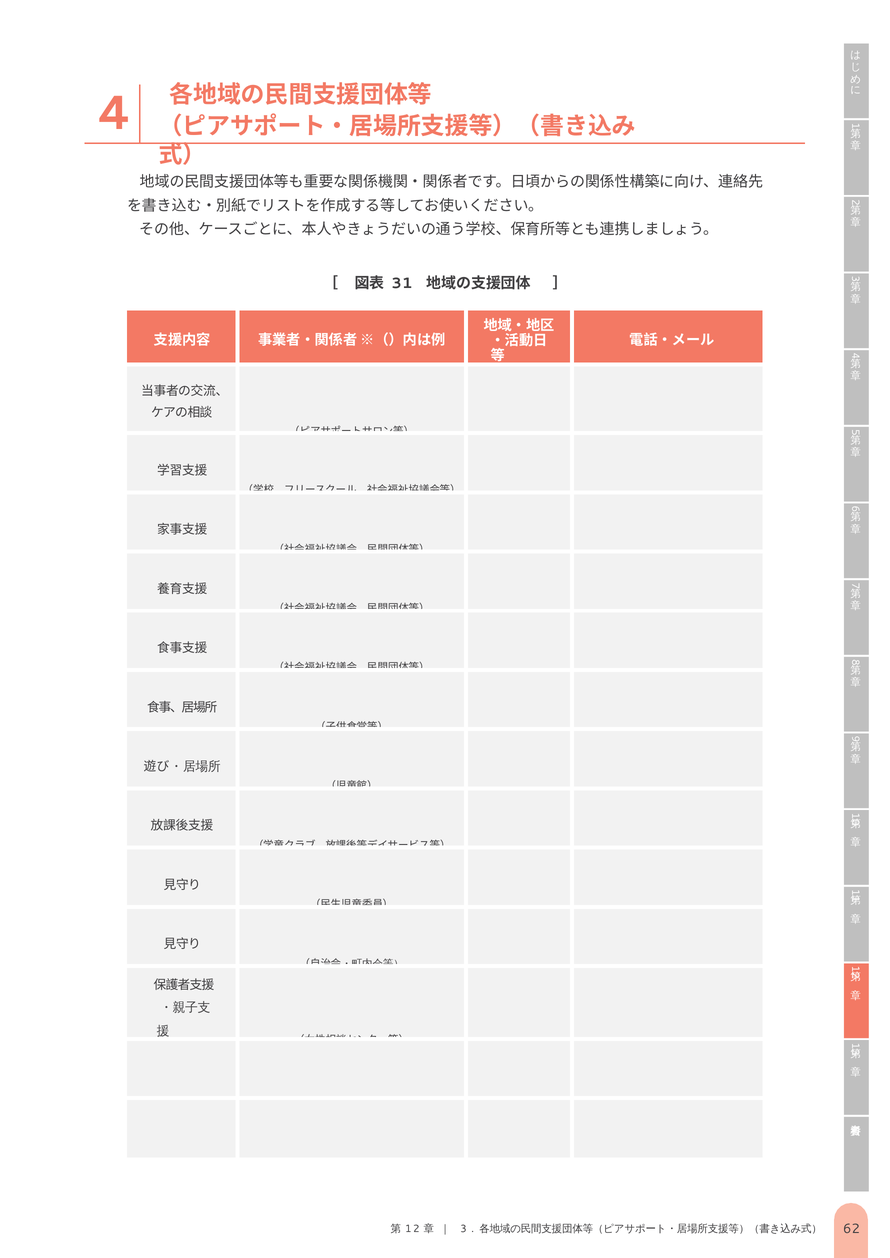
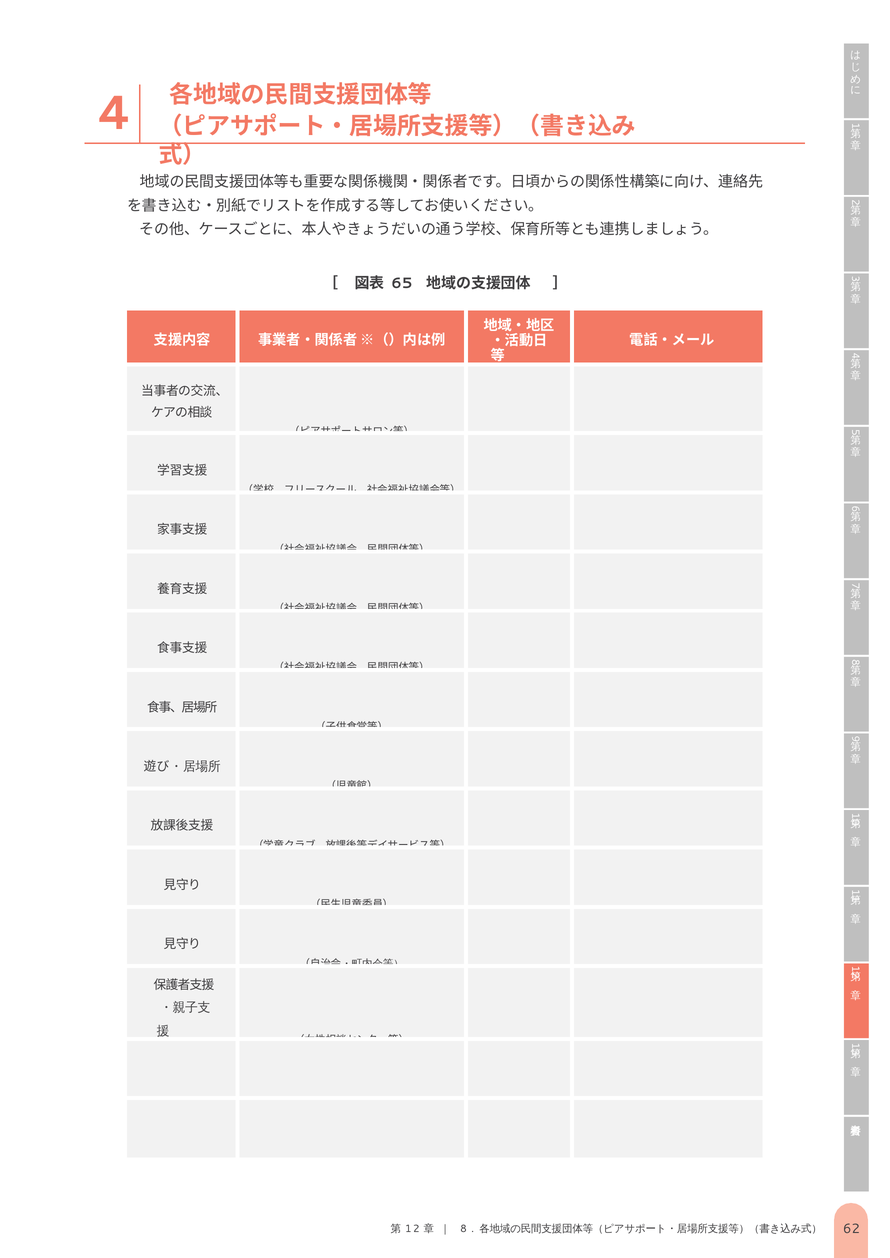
31: 31 -> 65
3 at (463, 1229): 3 -> 8
